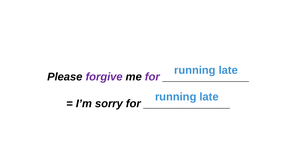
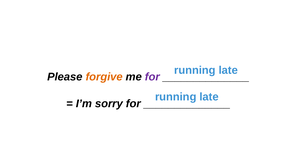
forgive colour: purple -> orange
